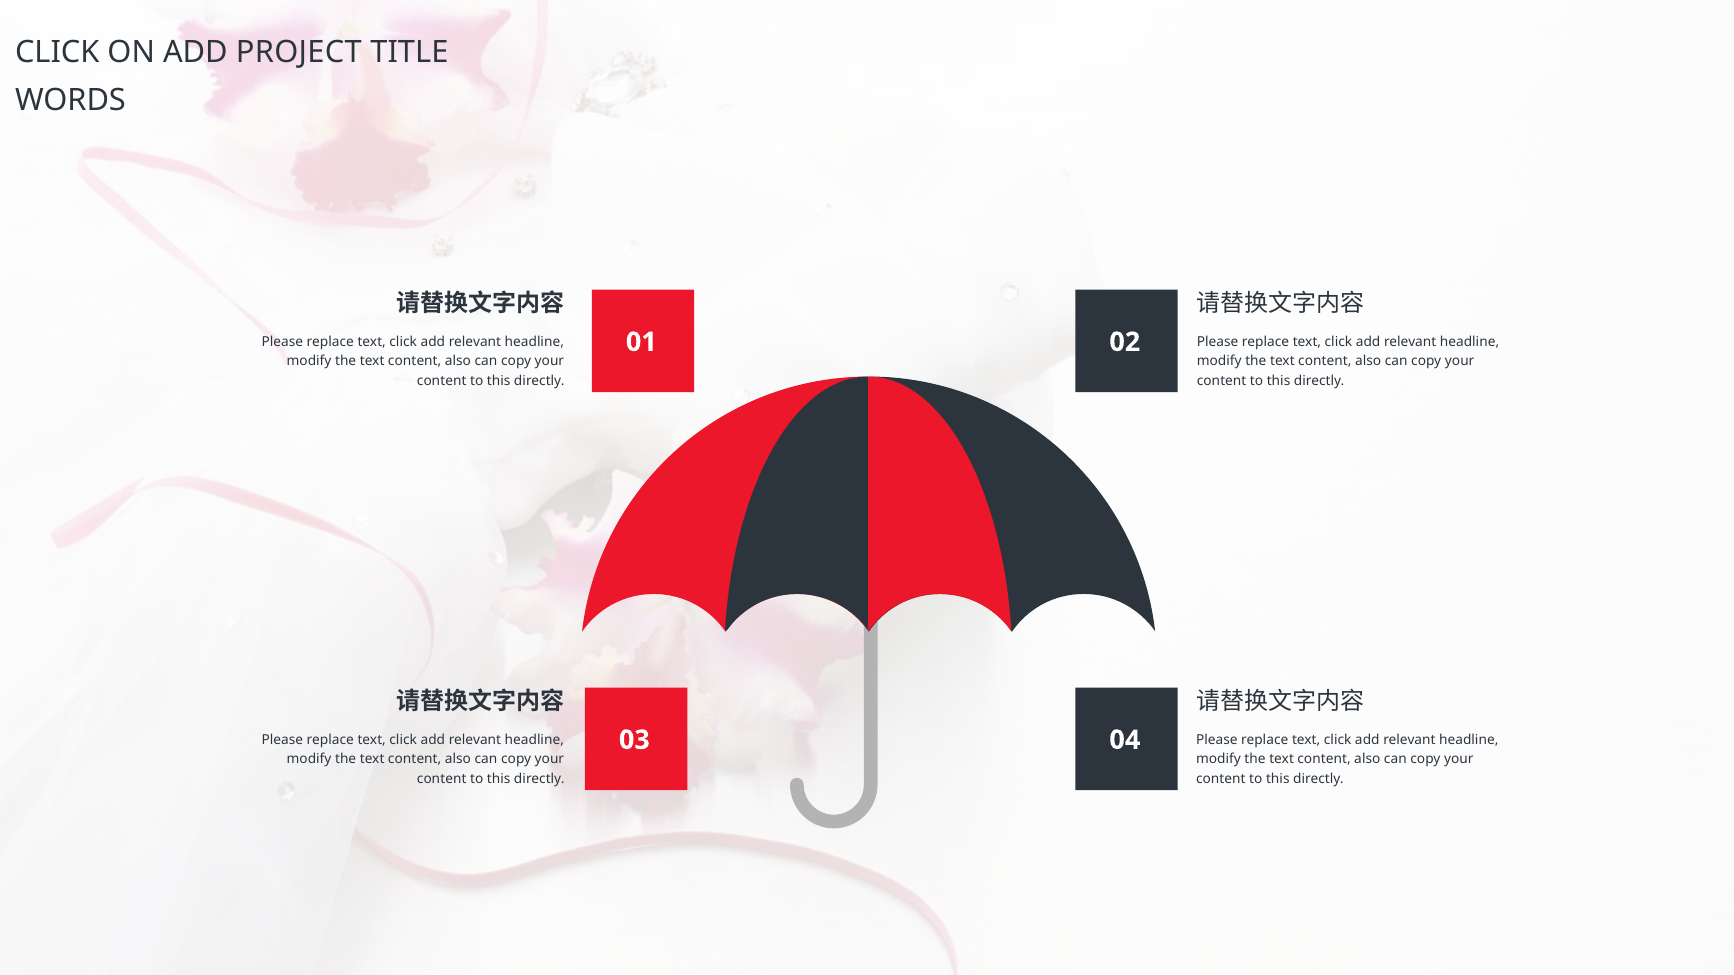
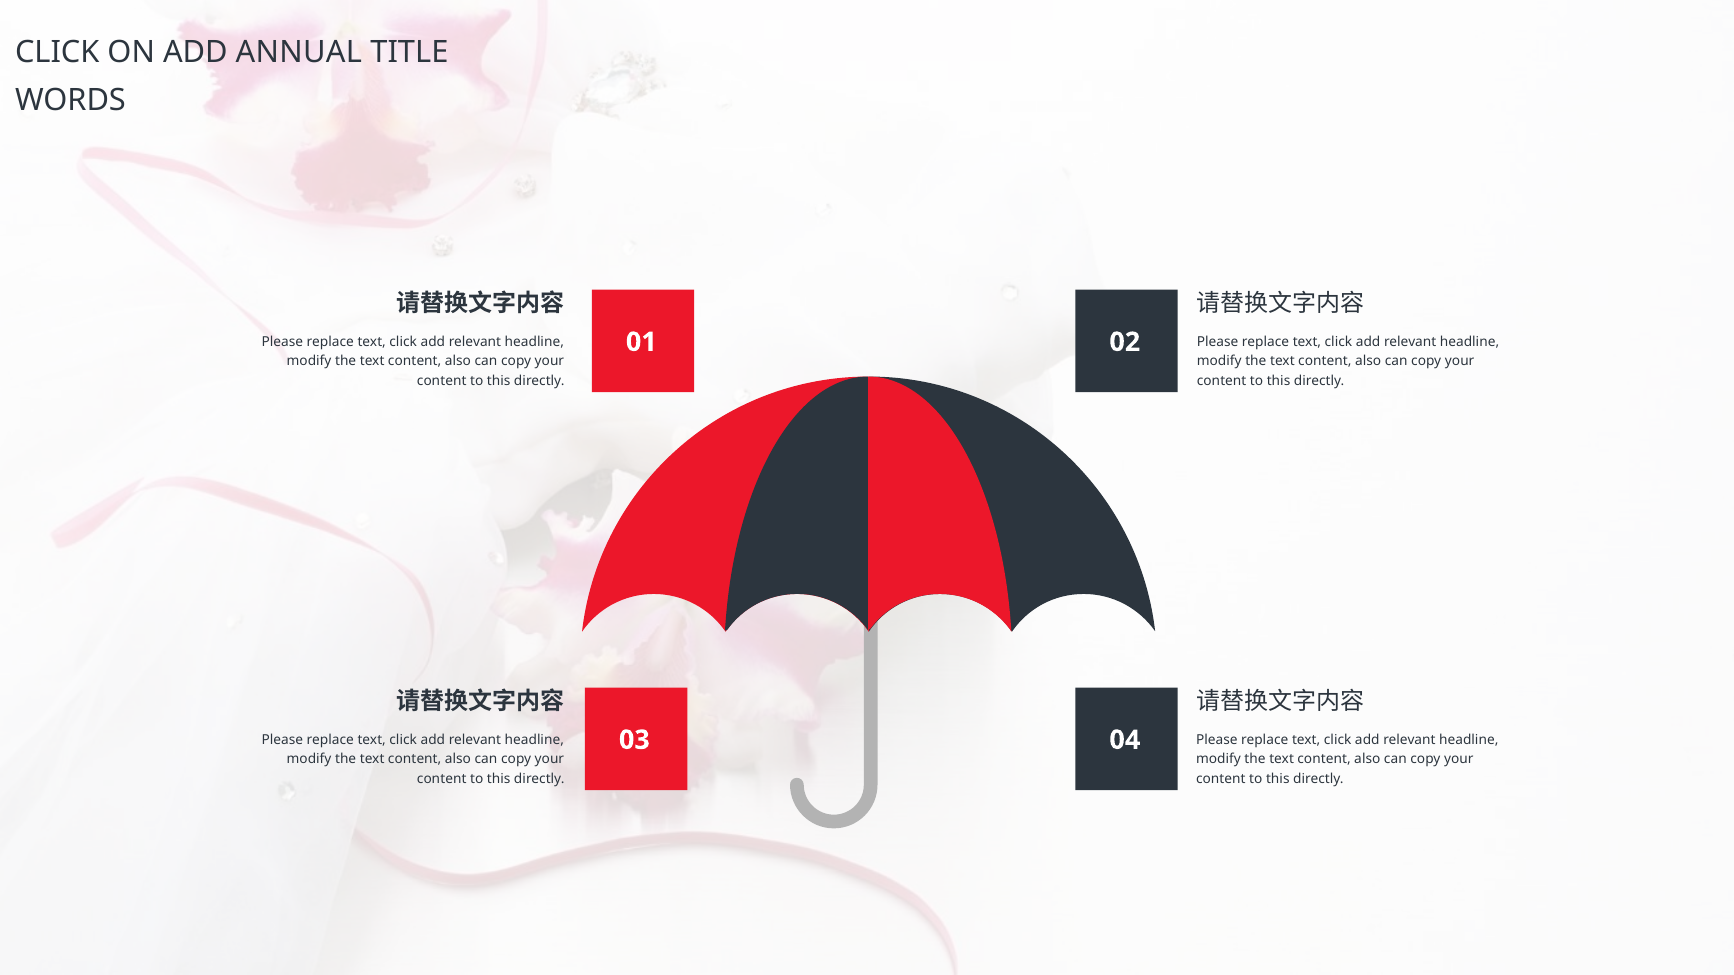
PROJECT: PROJECT -> ANNUAL
